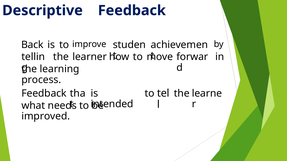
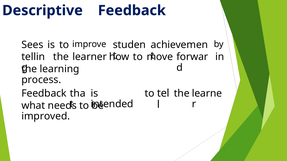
Back: Back -> Sees
